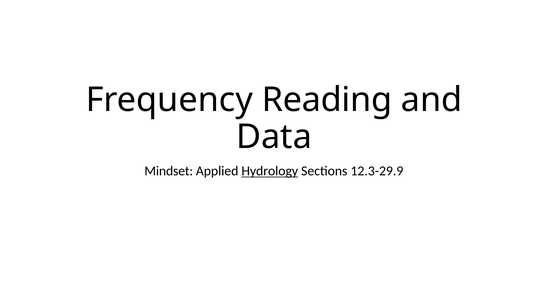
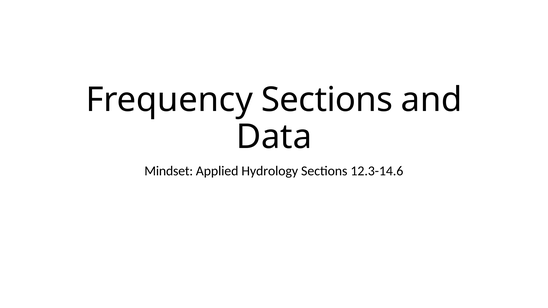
Frequency Reading: Reading -> Sections
Hydrology underline: present -> none
12.3-29.9: 12.3-29.9 -> 12.3-14.6
